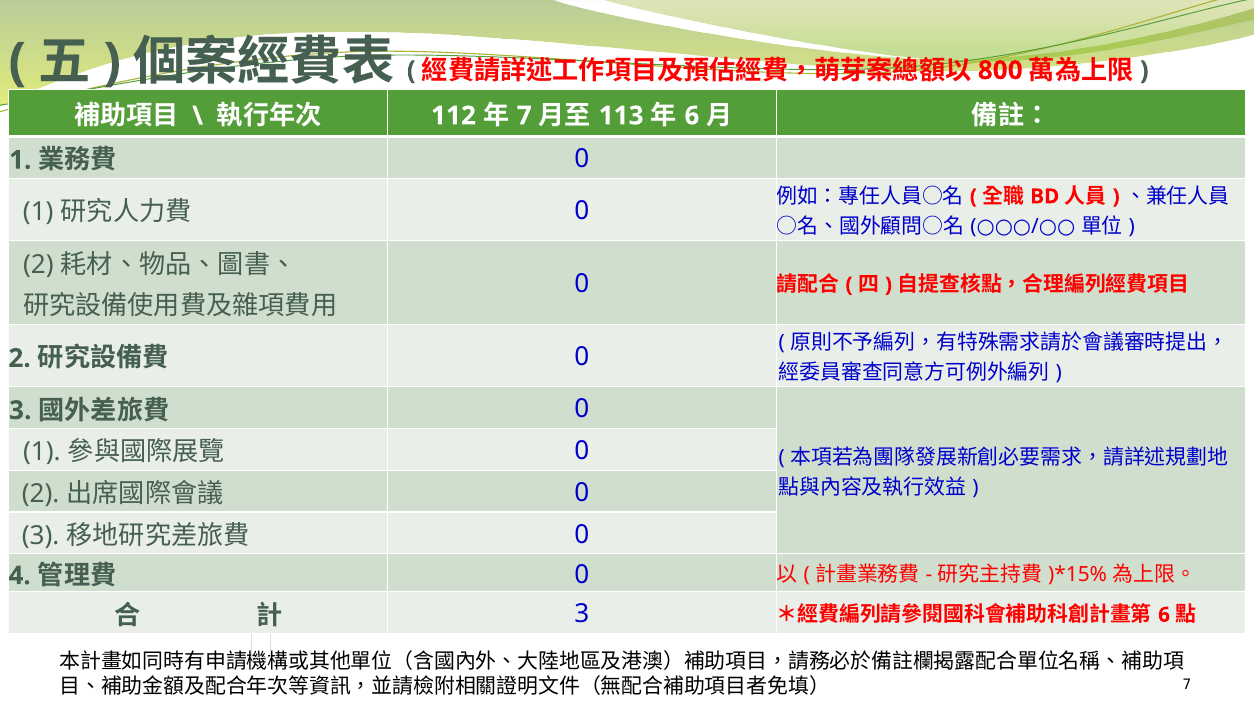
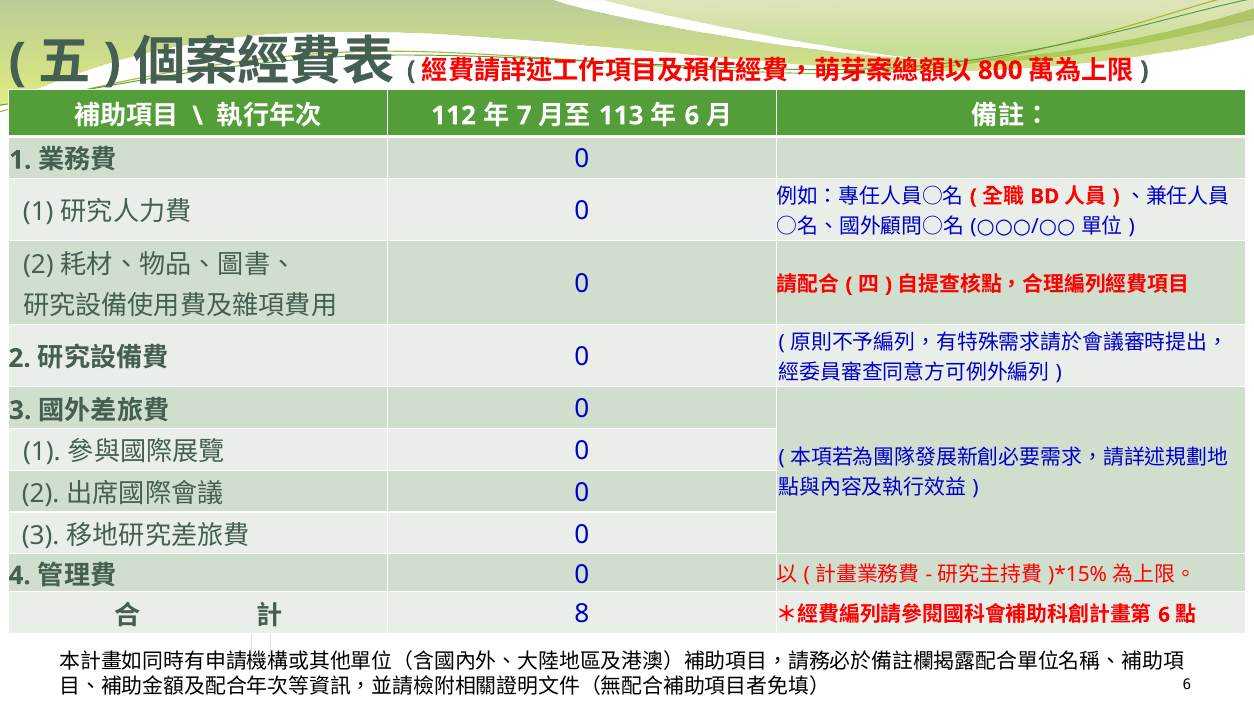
3 at (582, 614): 3 -> 8
7 at (1187, 684): 7 -> 6
